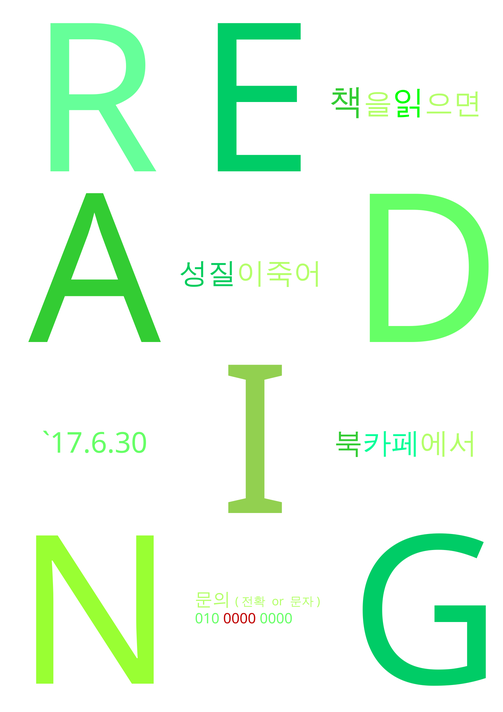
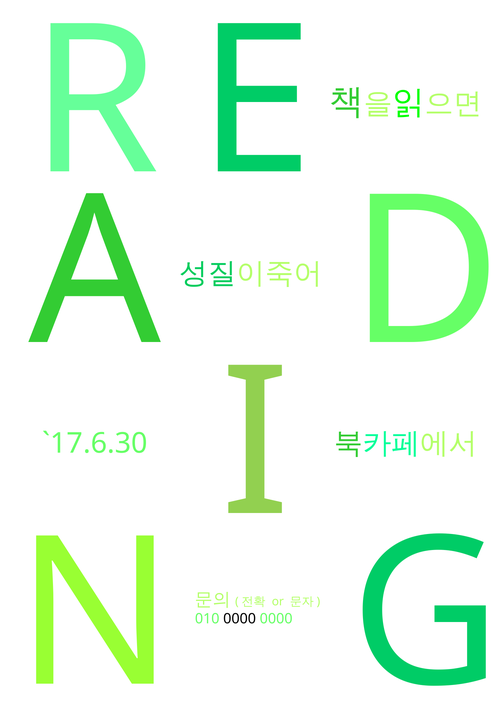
0000 at (240, 619) colour: red -> black
